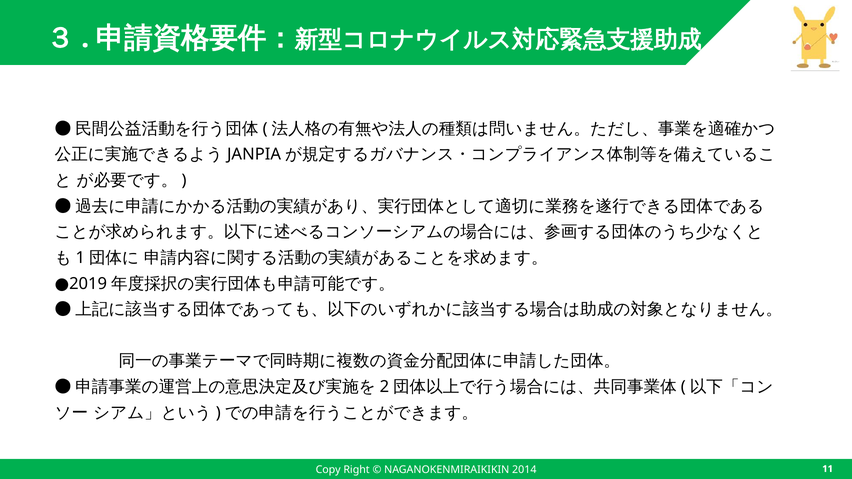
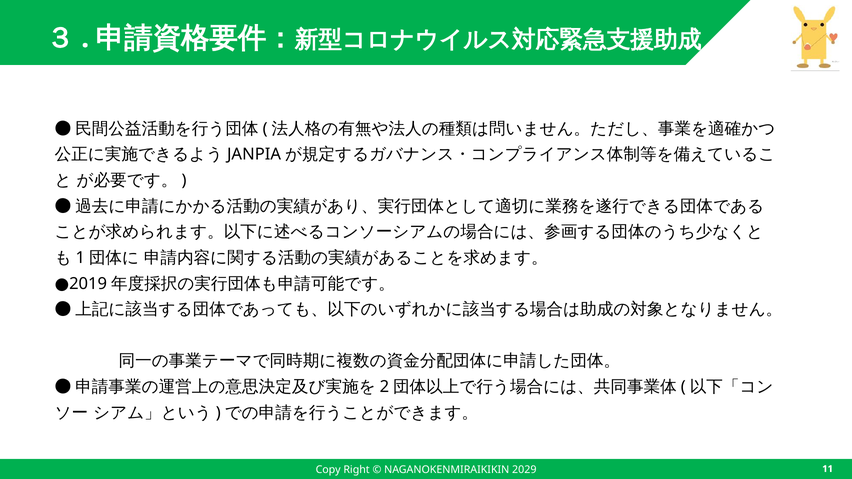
2014: 2014 -> 2029
